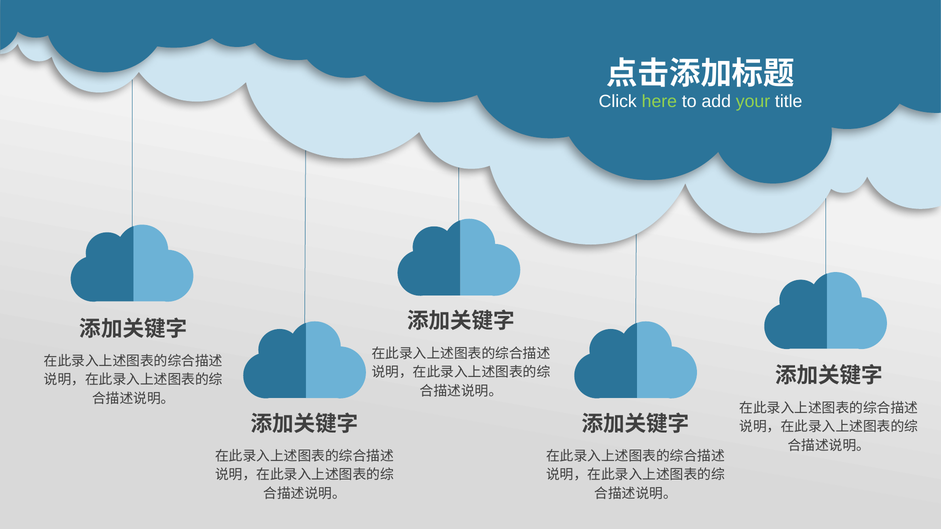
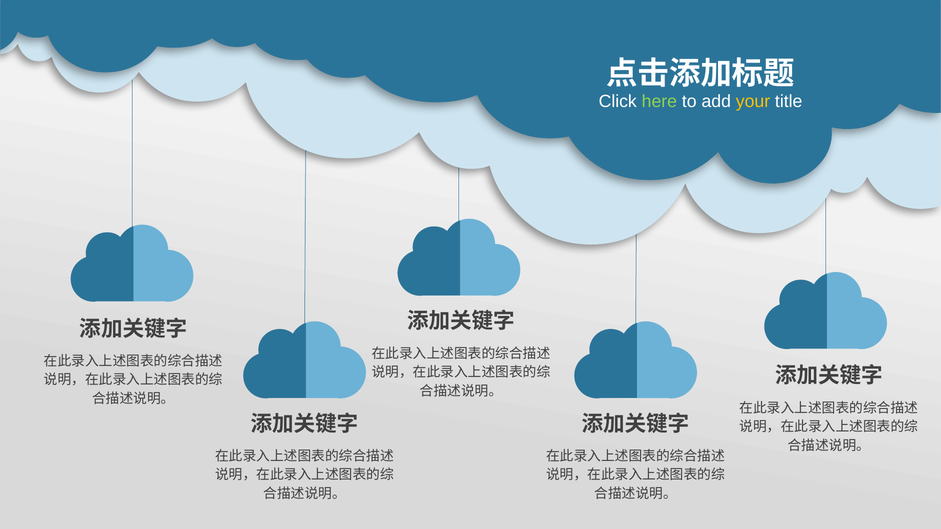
your colour: light green -> yellow
